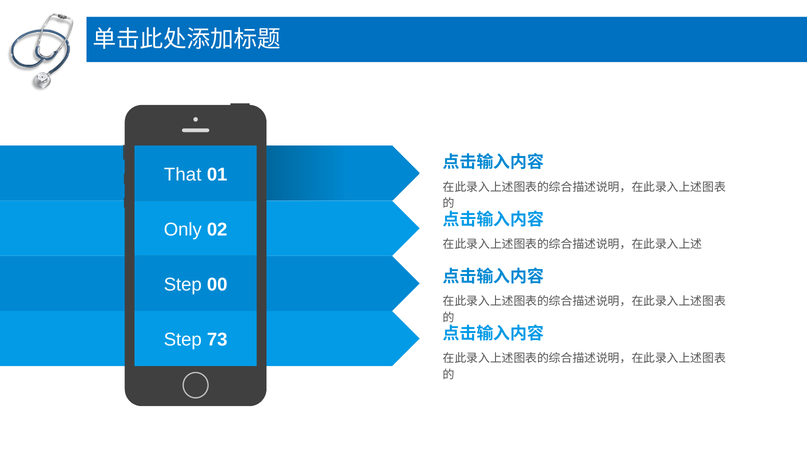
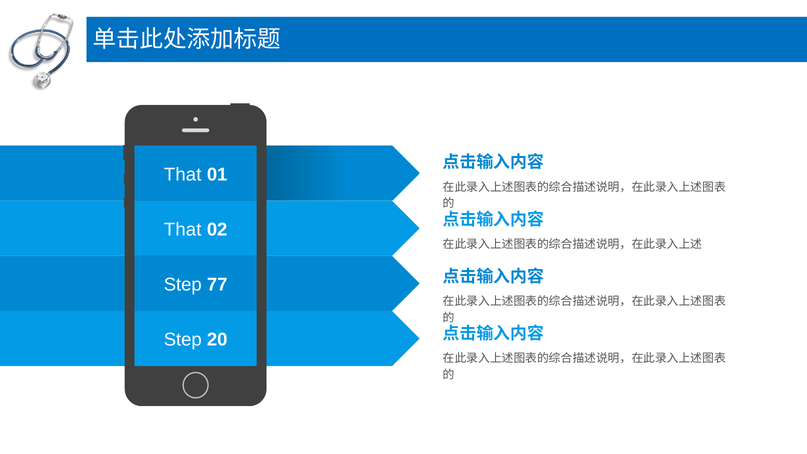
Only at (183, 230): Only -> That
00: 00 -> 77
73: 73 -> 20
